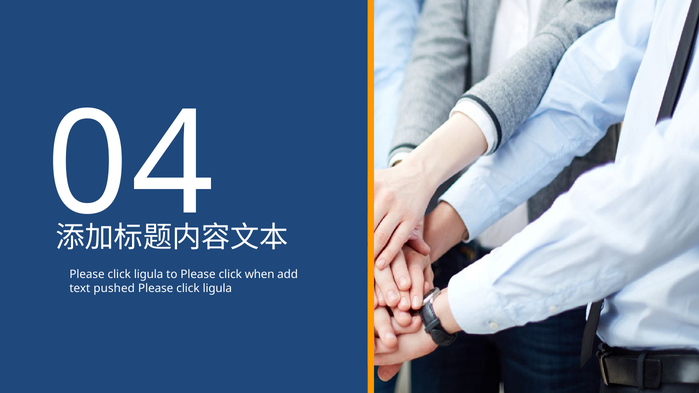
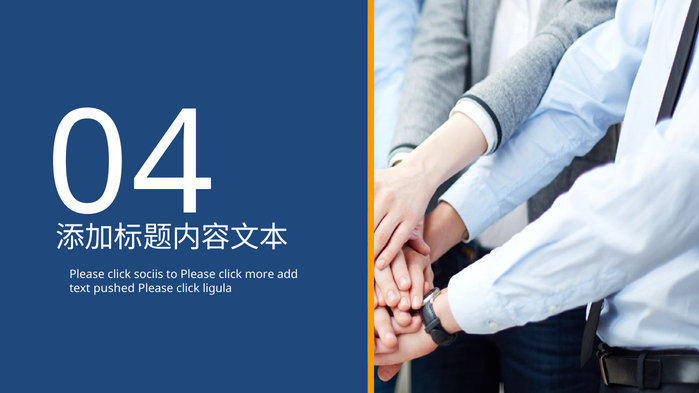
ligula at (149, 275): ligula -> sociis
when: when -> more
